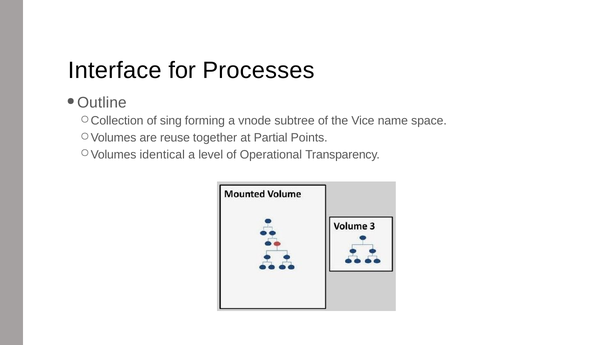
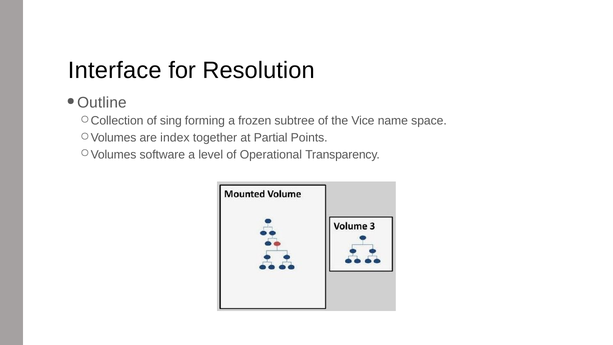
Processes: Processes -> Resolution
vnode: vnode -> frozen
reuse: reuse -> index
identical: identical -> software
